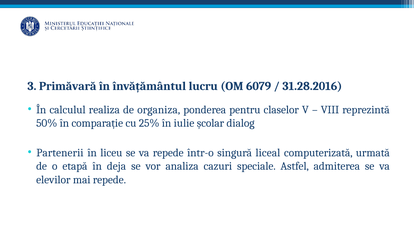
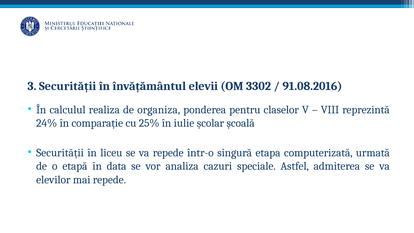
3 Primăvară: Primăvară -> Securității
lucru: lucru -> elevii
6079: 6079 -> 3302
31.28.2016: 31.28.2016 -> 91.08.2016
50%: 50% -> 24%
dialog: dialog -> școală
Partenerii at (60, 153): Partenerii -> Securității
liceal: liceal -> etapa
deja: deja -> data
